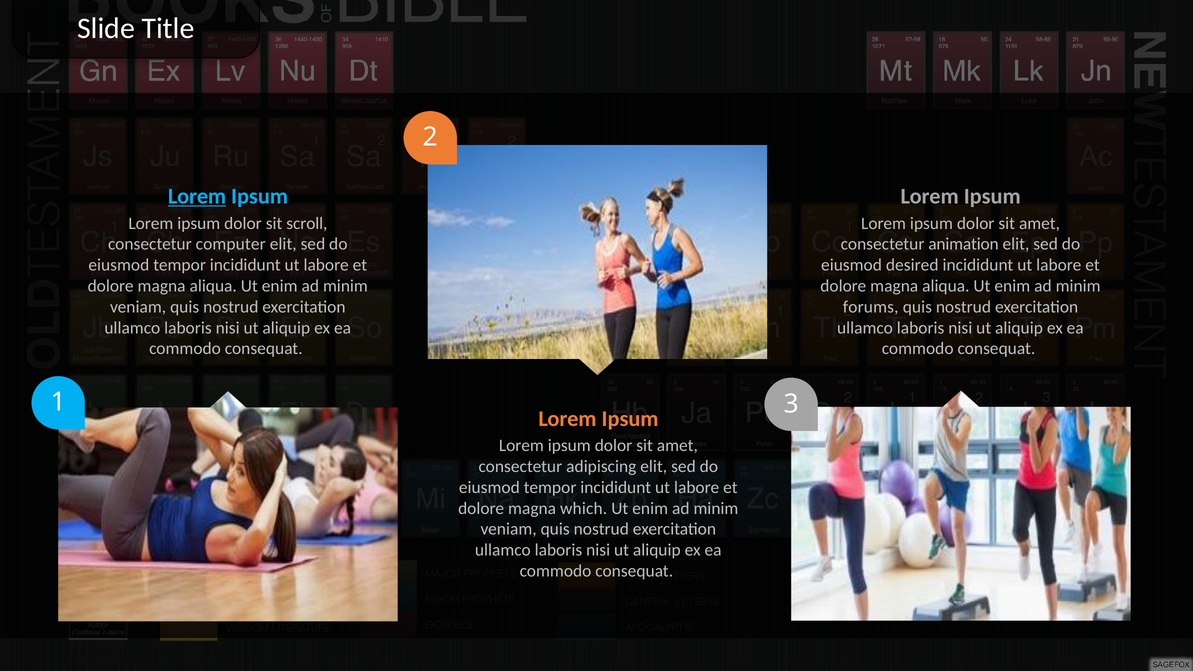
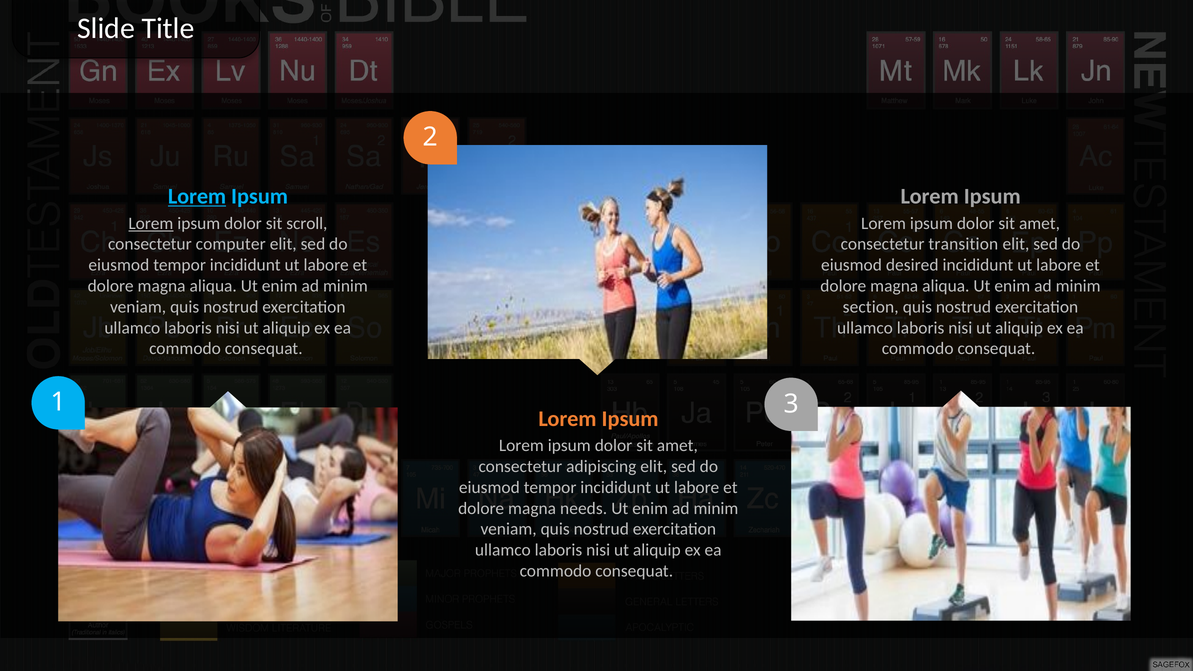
Lorem at (151, 223) underline: none -> present
animation: animation -> transition
forums: forums -> section
which: which -> needs
